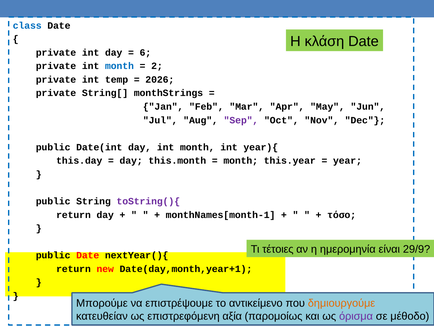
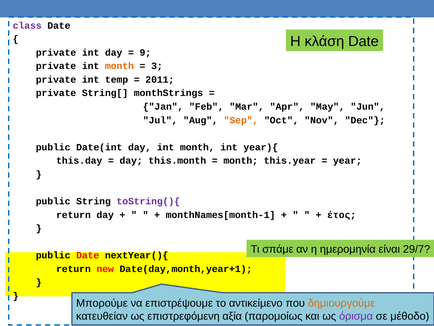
class colour: blue -> purple
6: 6 -> 9
month at (119, 66) colour: blue -> orange
2: 2 -> 3
2026: 2026 -> 2011
Sep colour: purple -> orange
τόσο: τόσο -> έτος
τέτοιες: τέτοιες -> σπάμε
29/9: 29/9 -> 29/7
